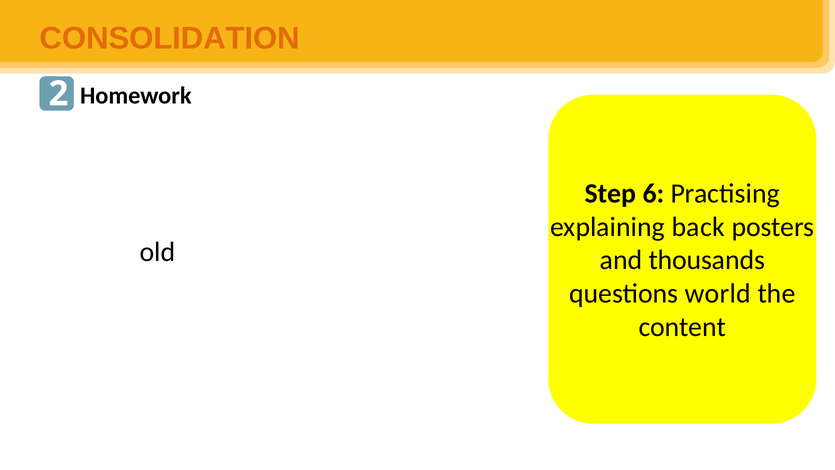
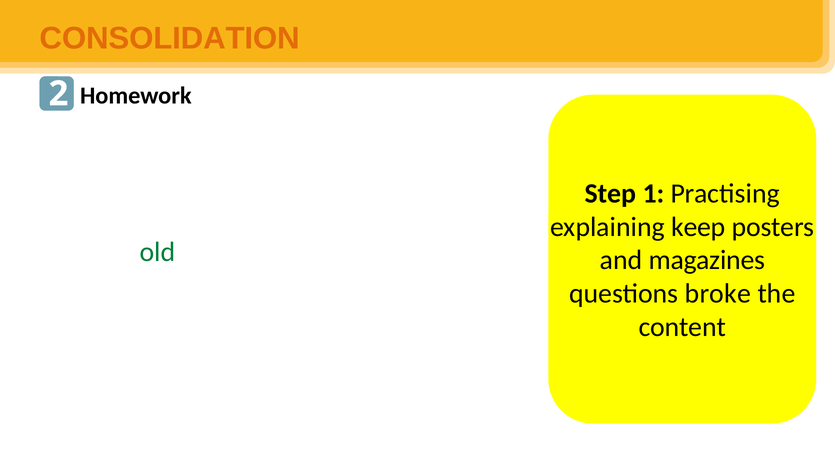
6 at (653, 193): 6 -> 1
back: back -> keep
old colour: black -> green
and thousands: thousands -> magazines
world: world -> broke
